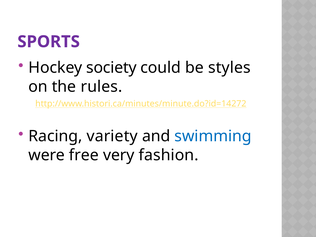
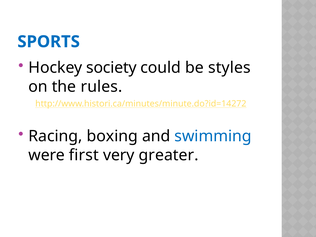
SPORTS colour: purple -> blue
variety: variety -> boxing
free: free -> first
fashion: fashion -> greater
